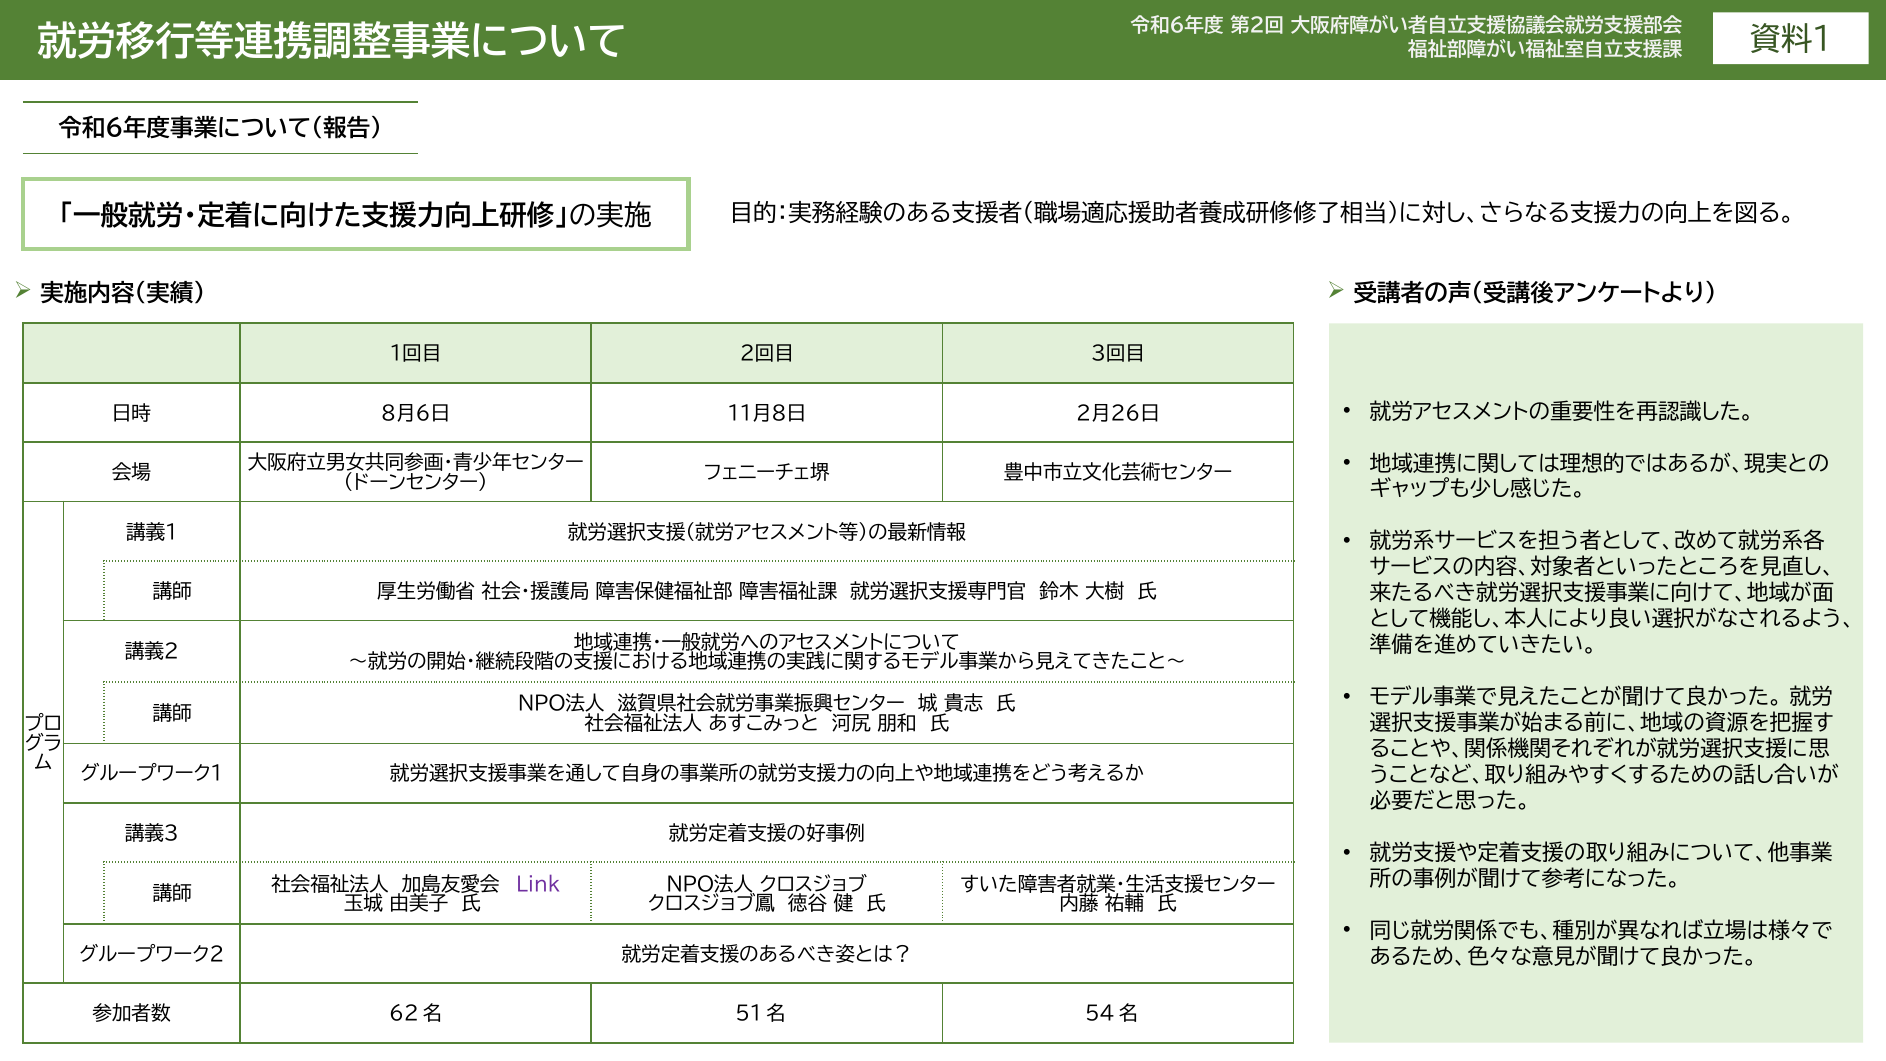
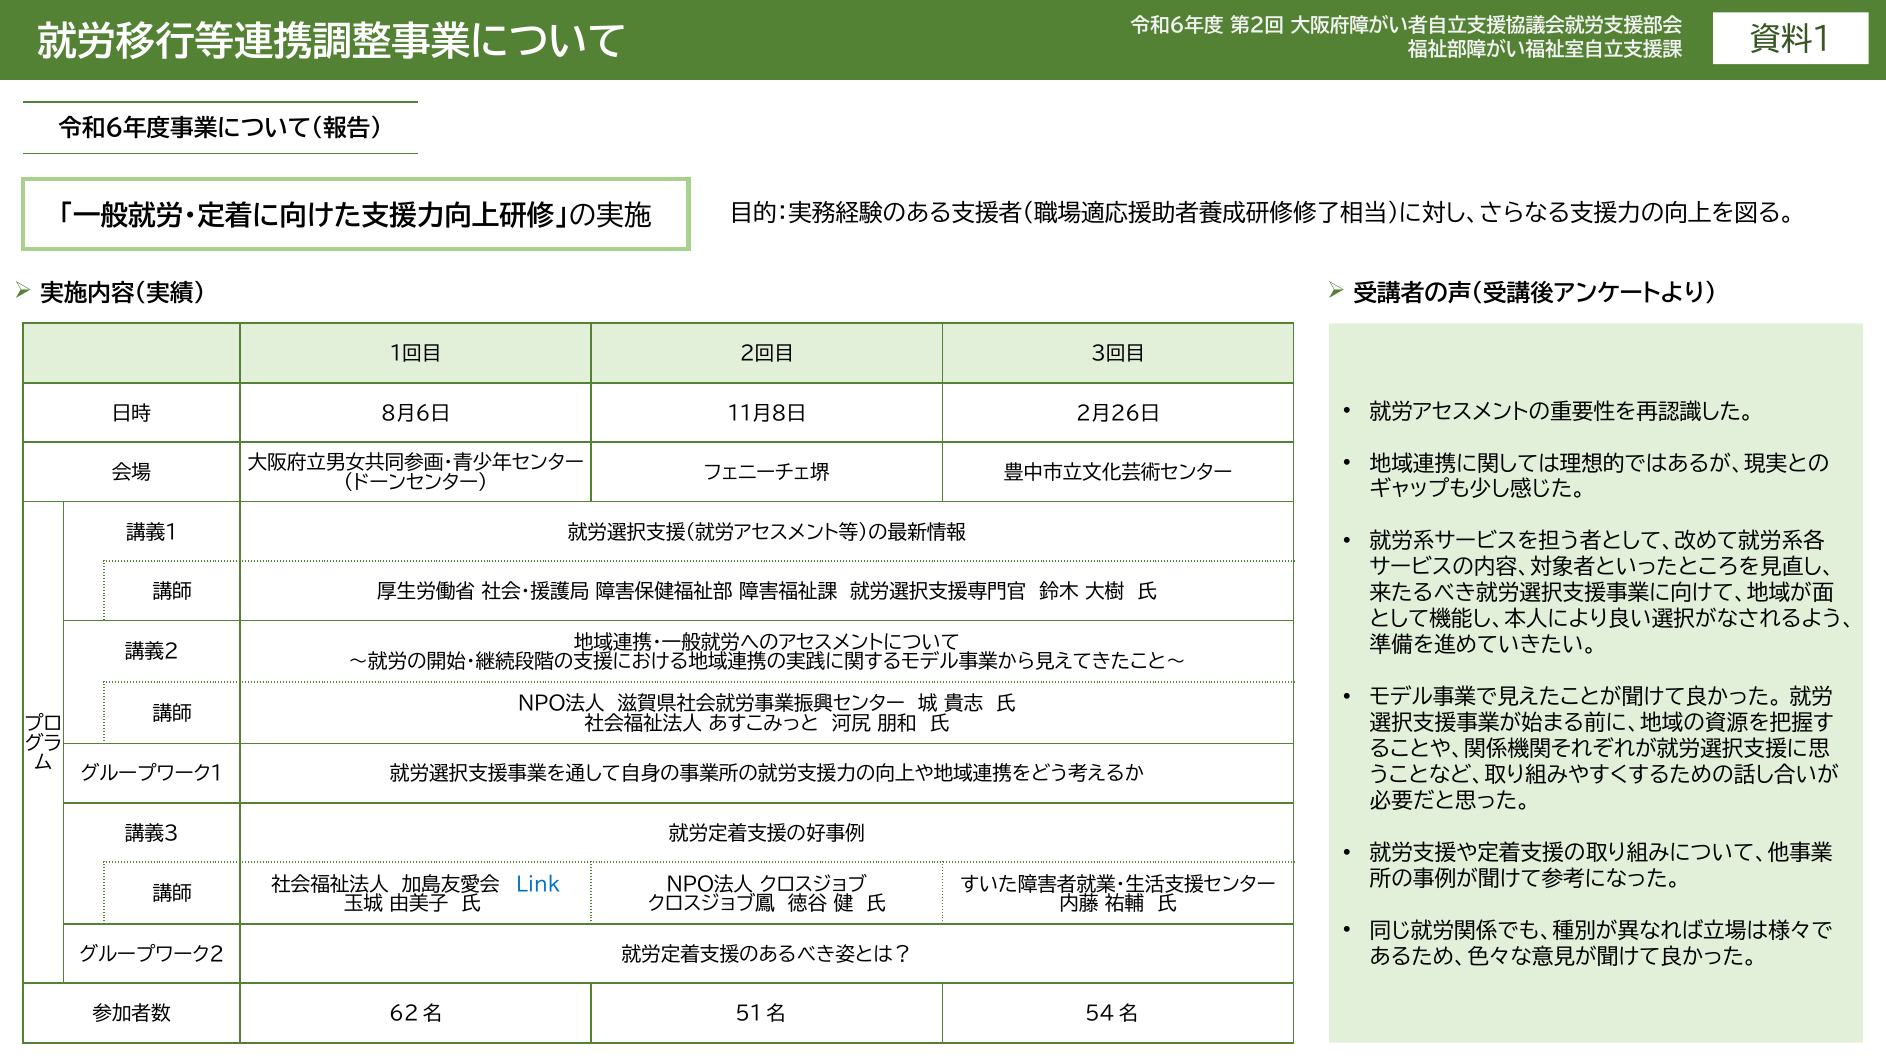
Link colour: purple -> blue
